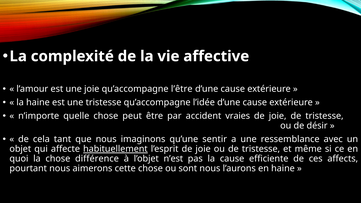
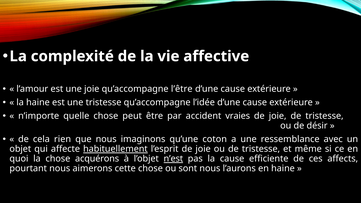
tant: tant -> rien
sentir: sentir -> coton
différence: différence -> acquérons
n’est underline: none -> present
